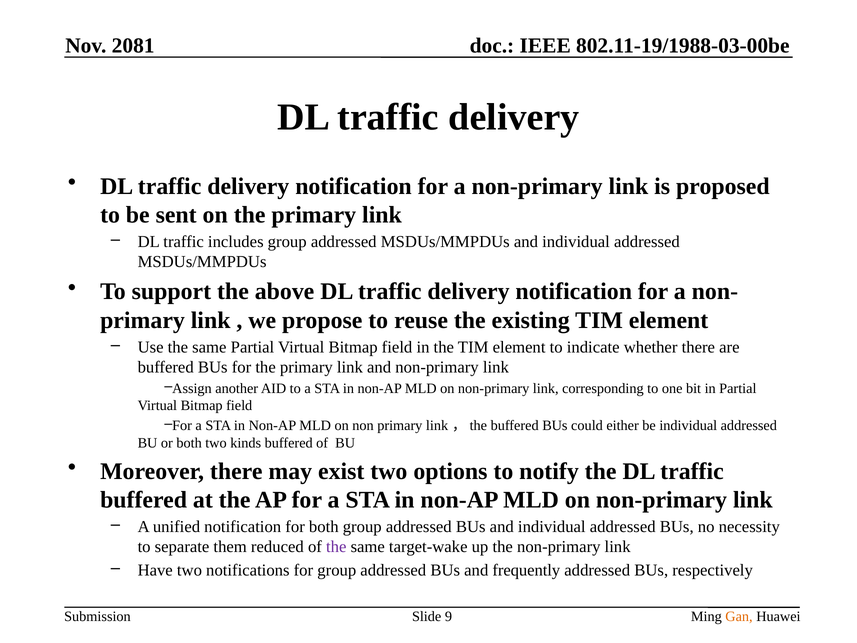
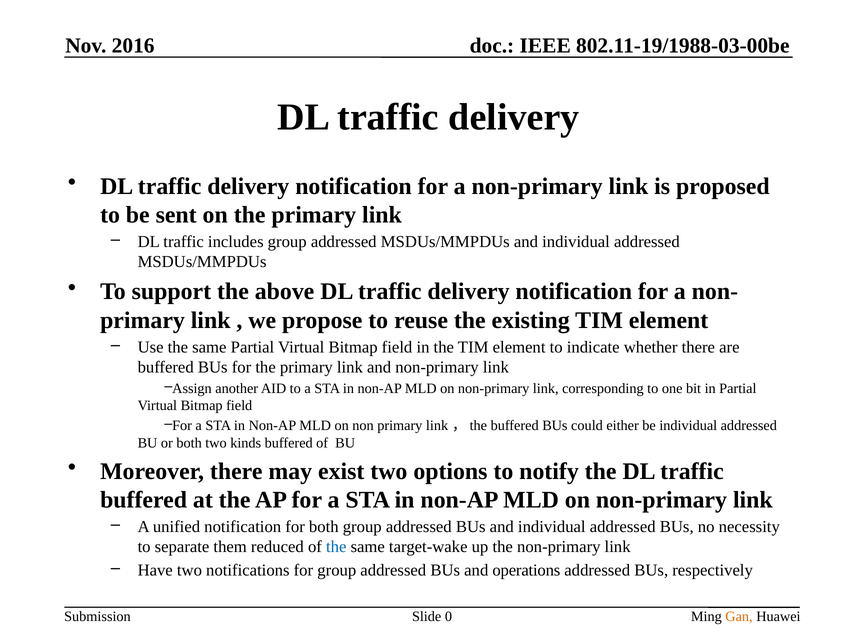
2081: 2081 -> 2016
the at (336, 547) colour: purple -> blue
frequently: frequently -> operations
9: 9 -> 0
